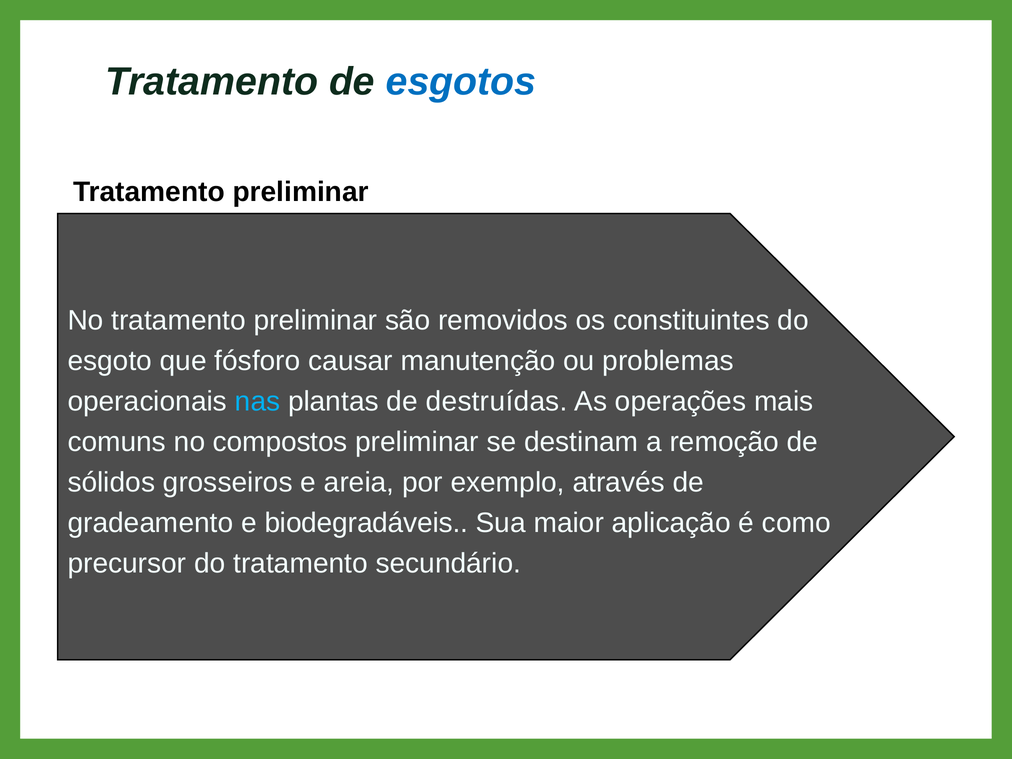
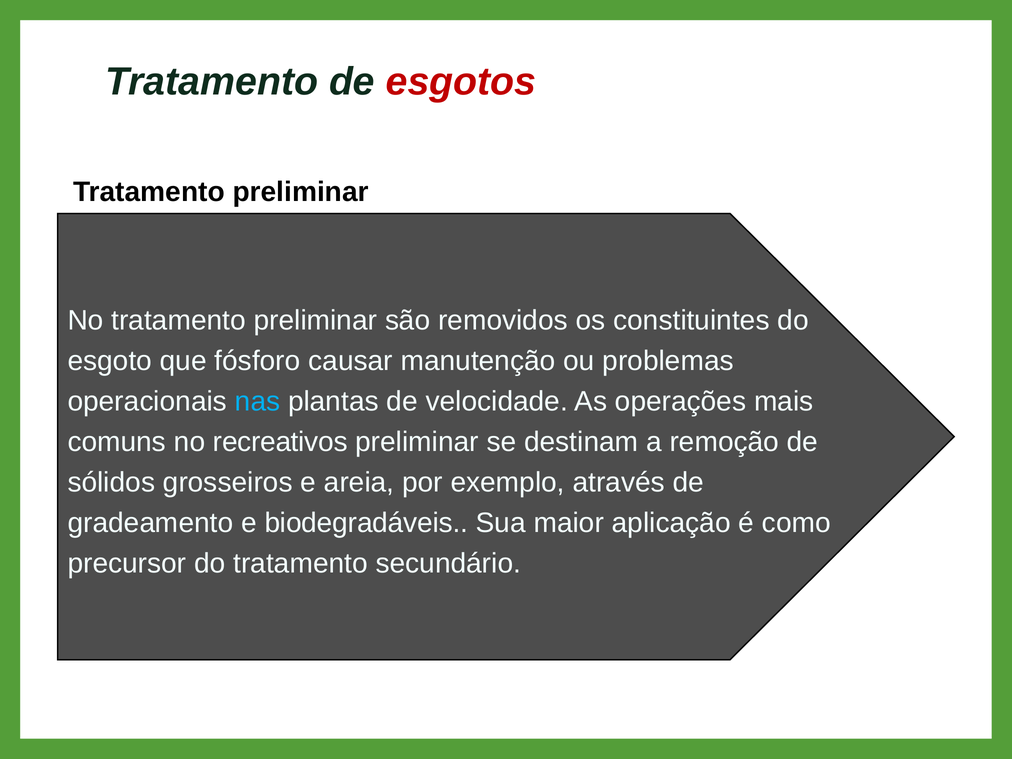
esgotos colour: blue -> red
destruídas: destruídas -> velocidade
compostos: compostos -> recreativos
